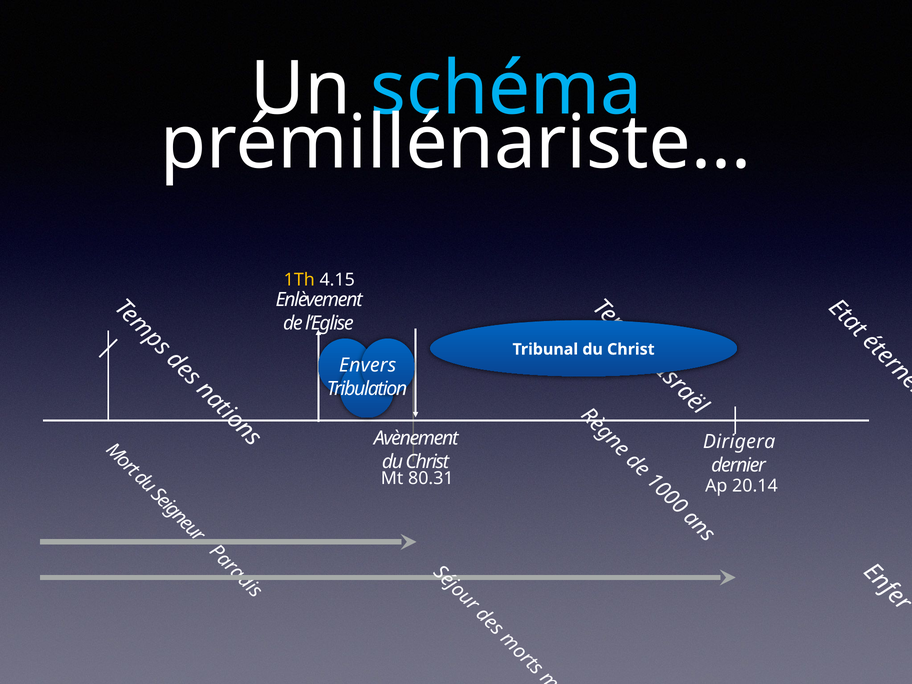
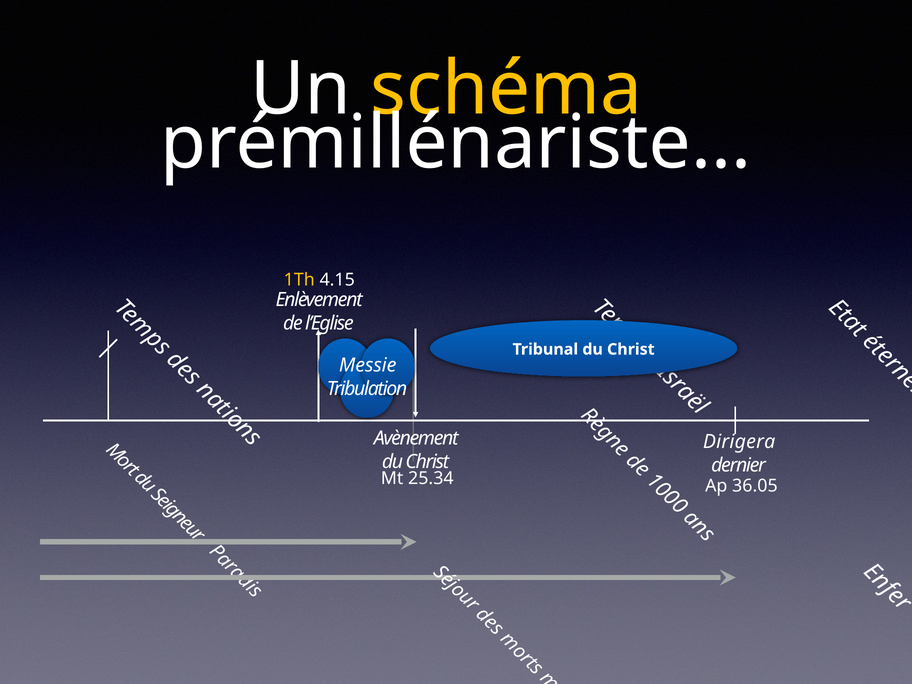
schéma colour: light blue -> yellow
Envers: Envers -> Messie
80.31: 80.31 -> 25.34
20.14: 20.14 -> 36.05
